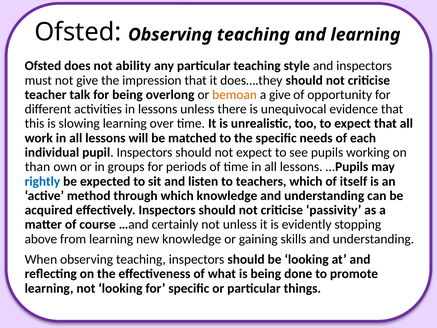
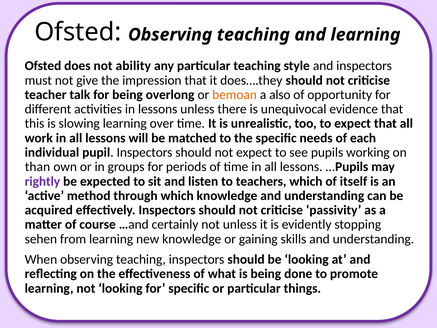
a give: give -> also
rightly colour: blue -> purple
above: above -> sehen
